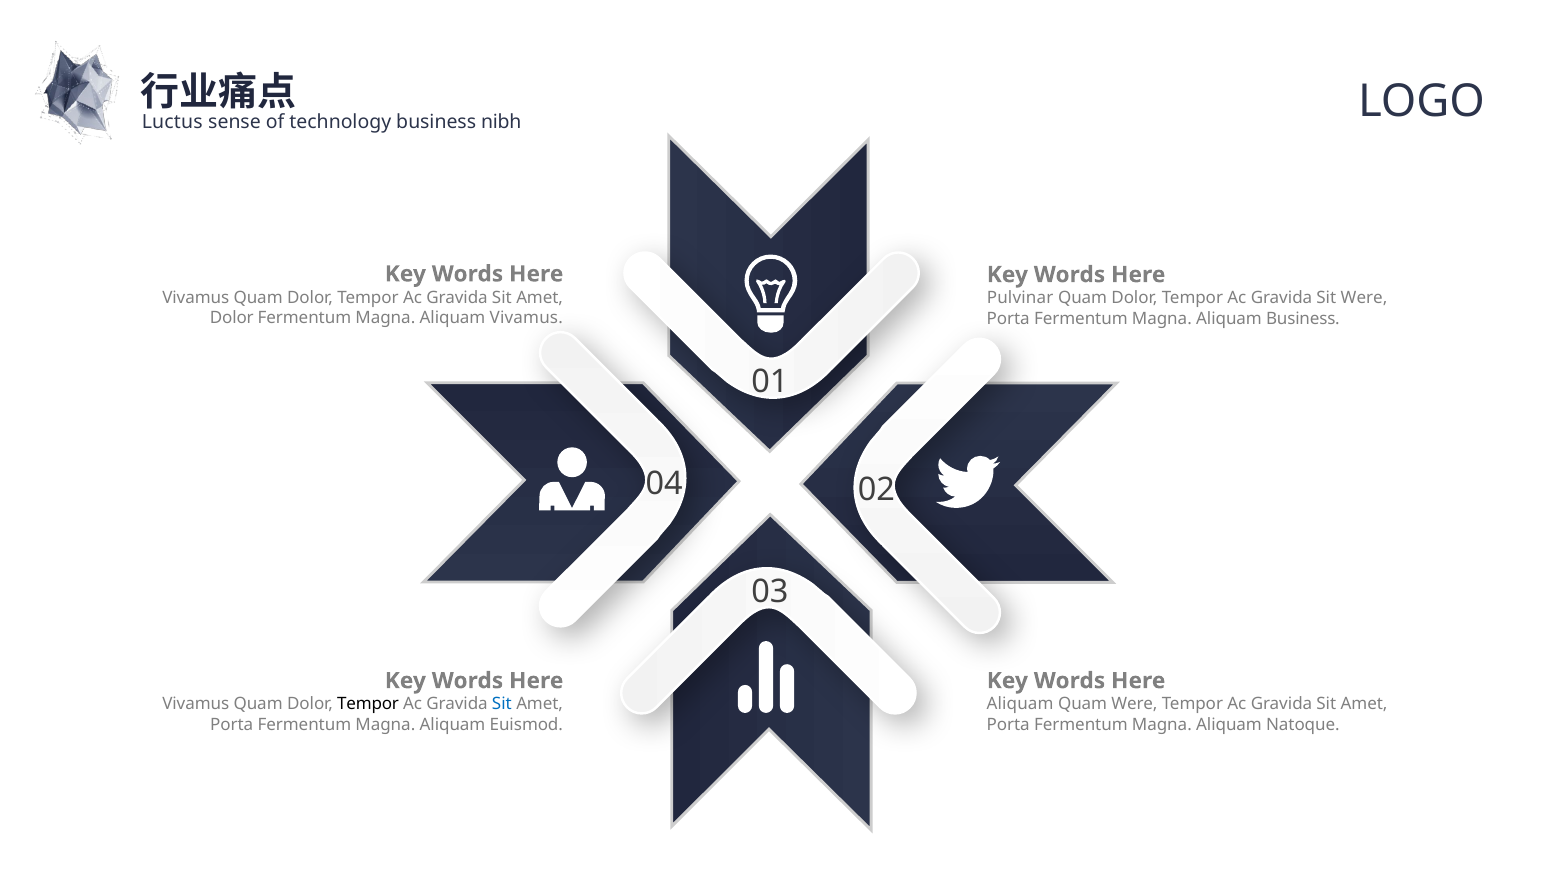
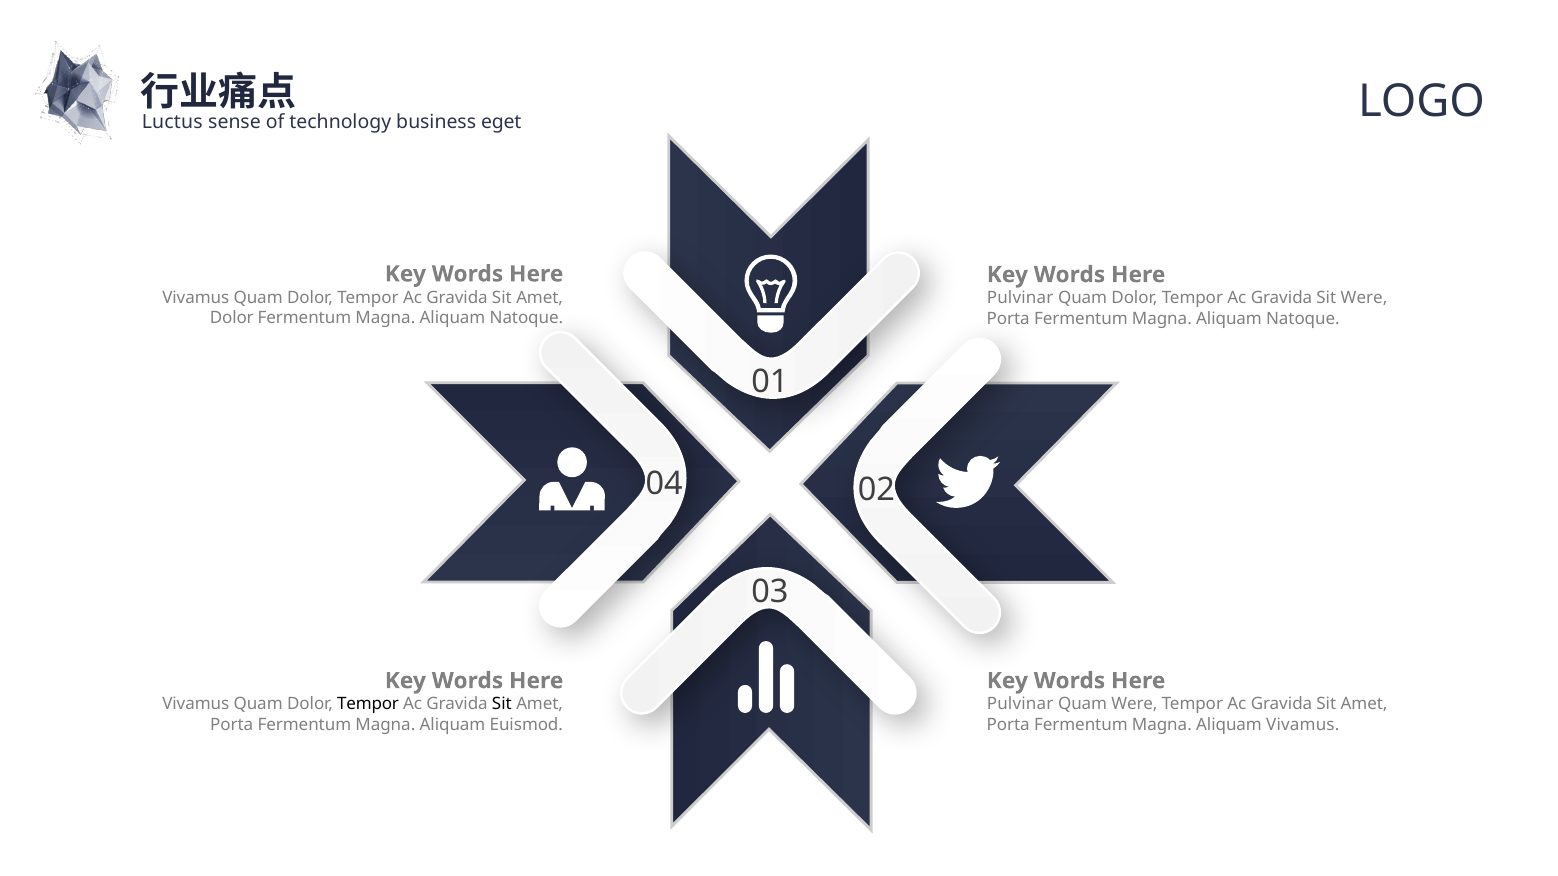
nibh: nibh -> eget
Vivamus at (526, 318): Vivamus -> Natoque
Business at (1303, 319): Business -> Natoque
Sit at (502, 704) colour: blue -> black
Aliquam at (1020, 704): Aliquam -> Pulvinar
Aliquam Natoque: Natoque -> Vivamus
